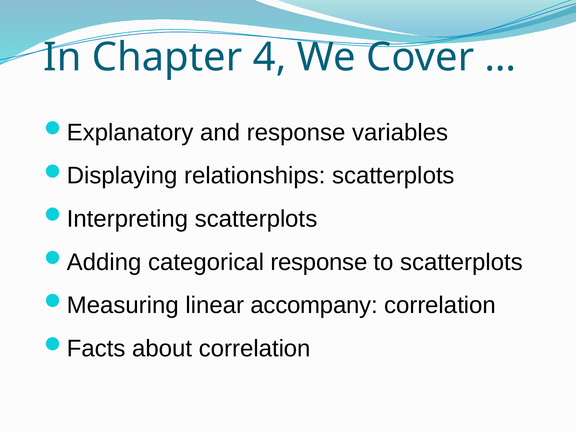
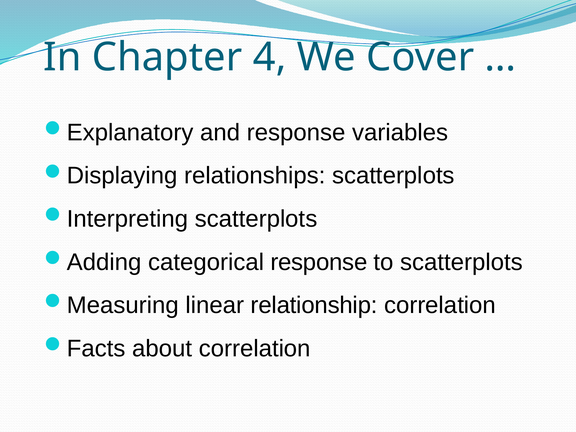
accompany: accompany -> relationship
